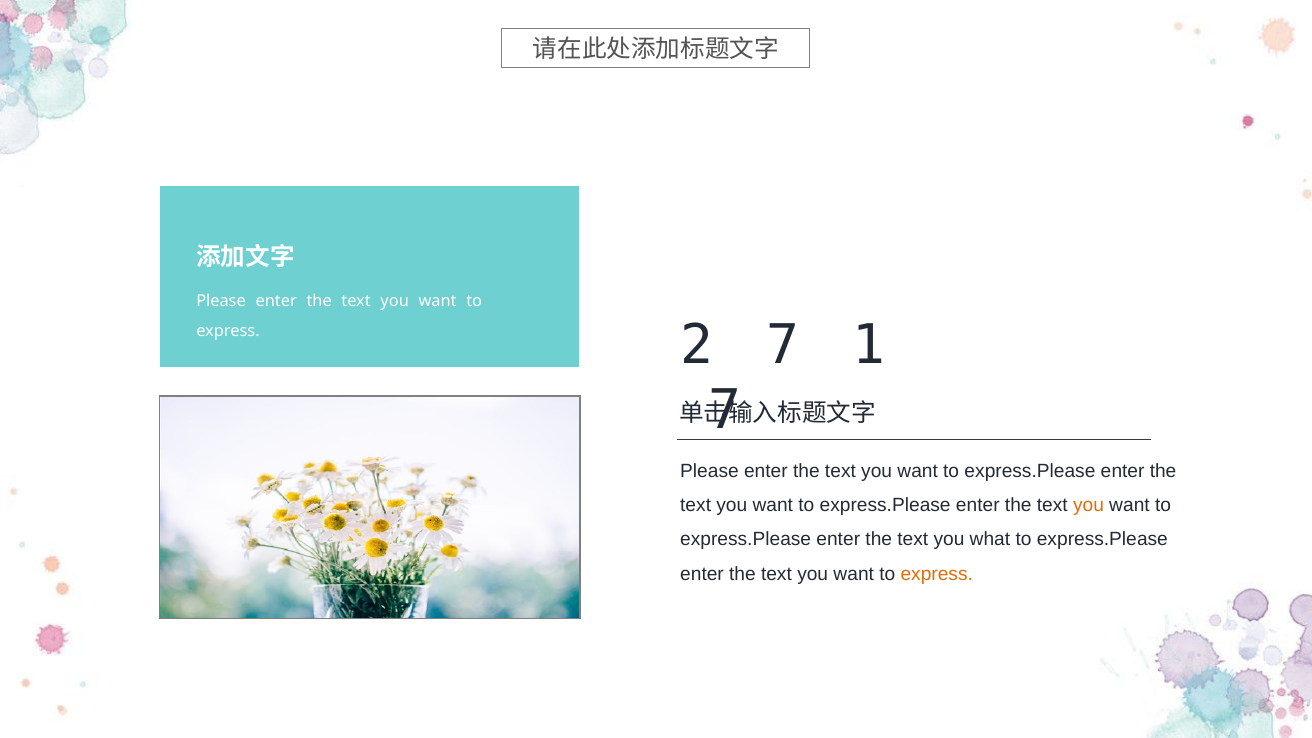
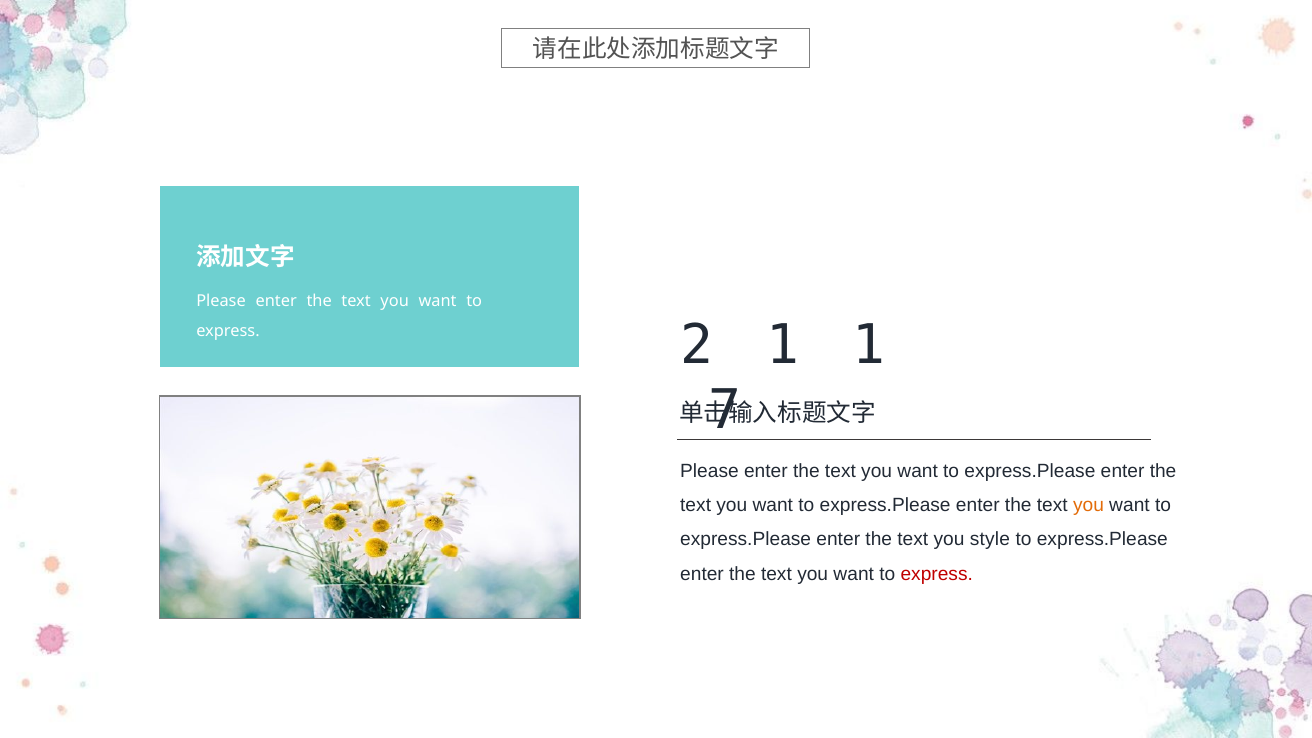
2 7: 7 -> 1
what: what -> style
express at (937, 574) colour: orange -> red
